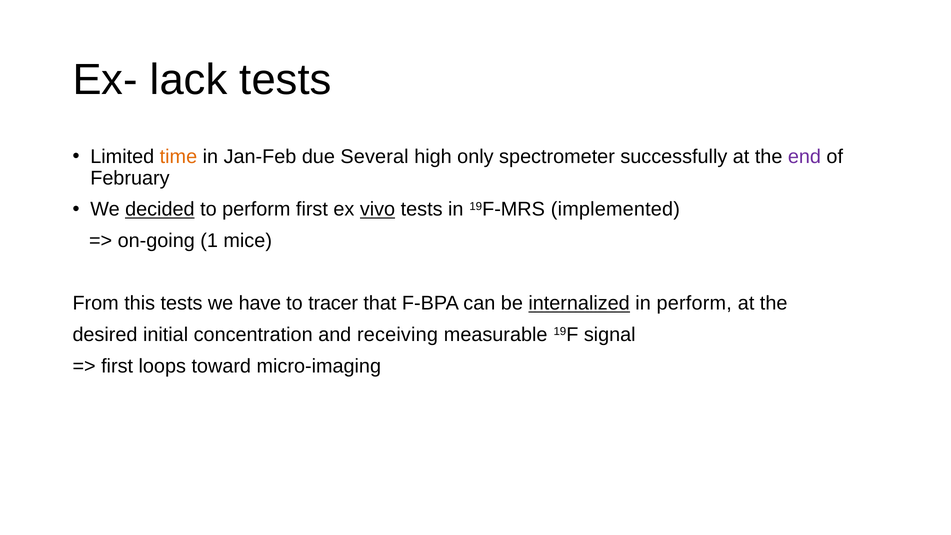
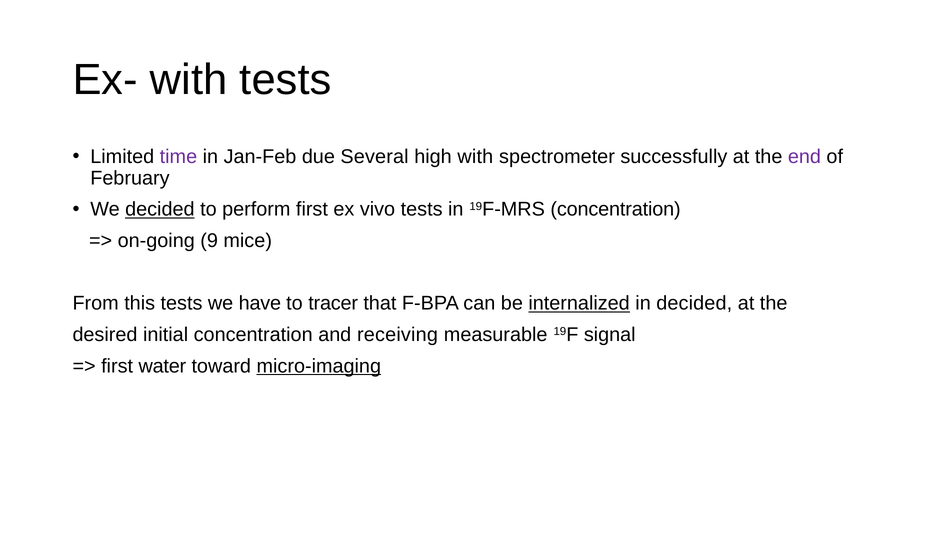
Ex- lack: lack -> with
time colour: orange -> purple
high only: only -> with
vivo underline: present -> none
19F-MRS implemented: implemented -> concentration
1: 1 -> 9
in perform: perform -> decided
loops: loops -> water
micro-imaging underline: none -> present
